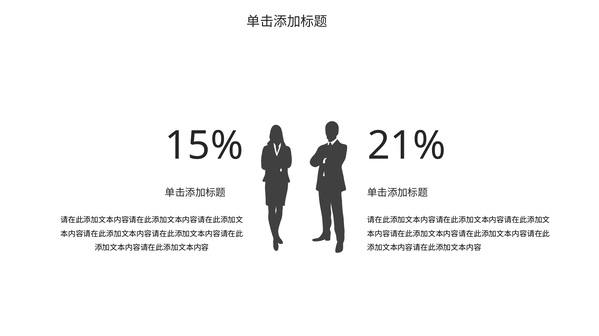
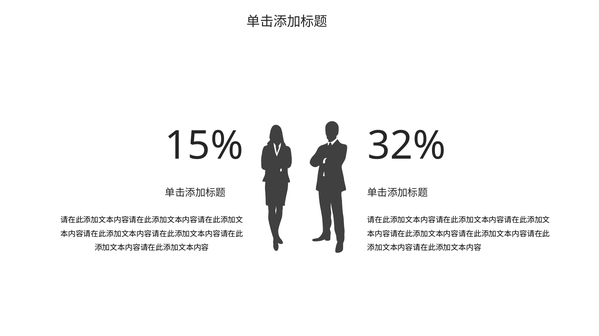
21%: 21% -> 32%
